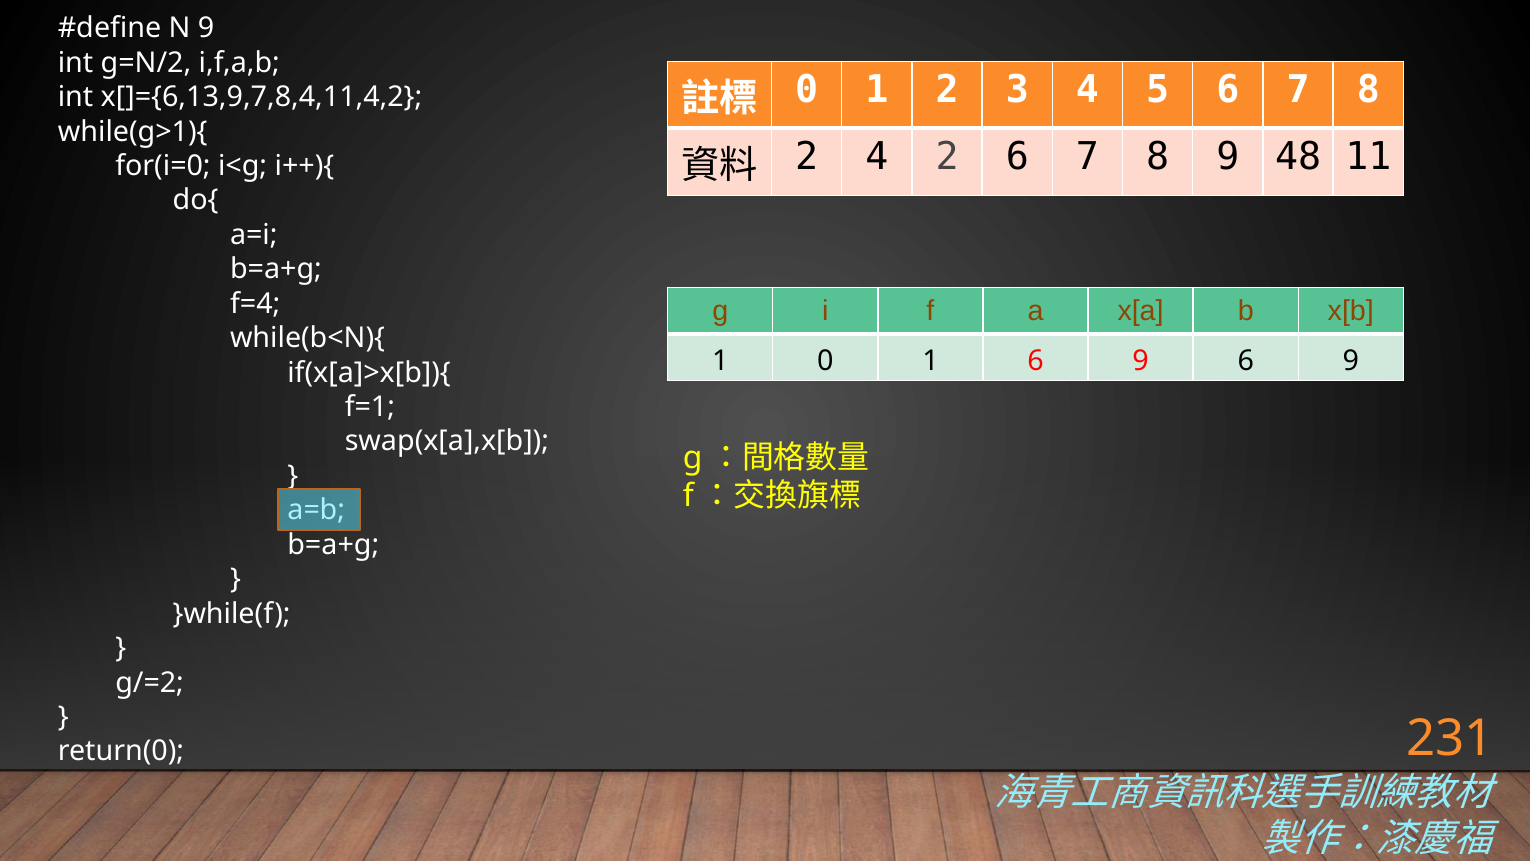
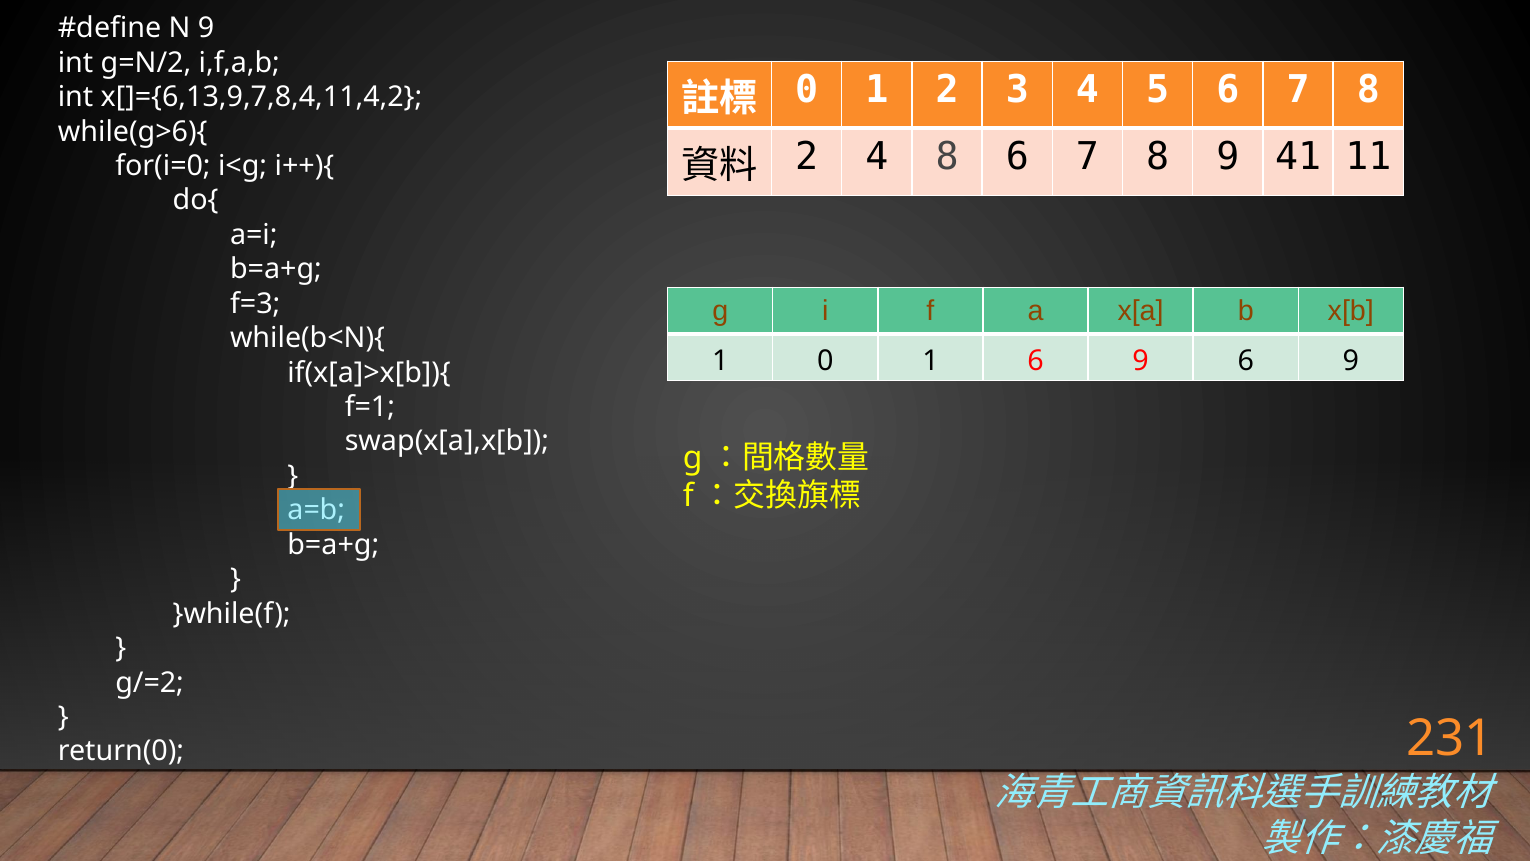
while(g>1){: while(g>1){ -> while(g>6){
4 2: 2 -> 8
48: 48 -> 41
f=4: f=4 -> f=3
